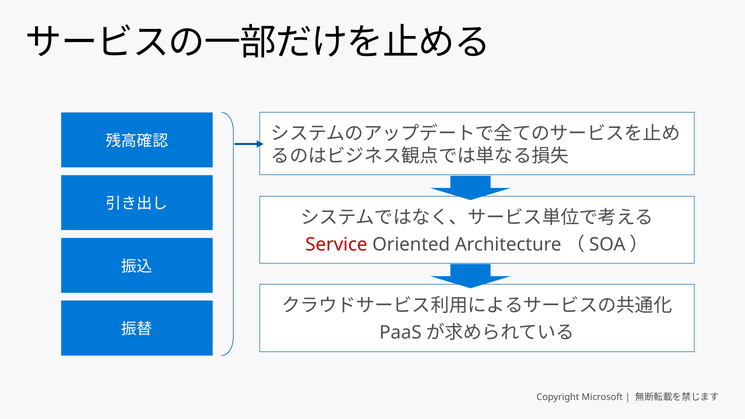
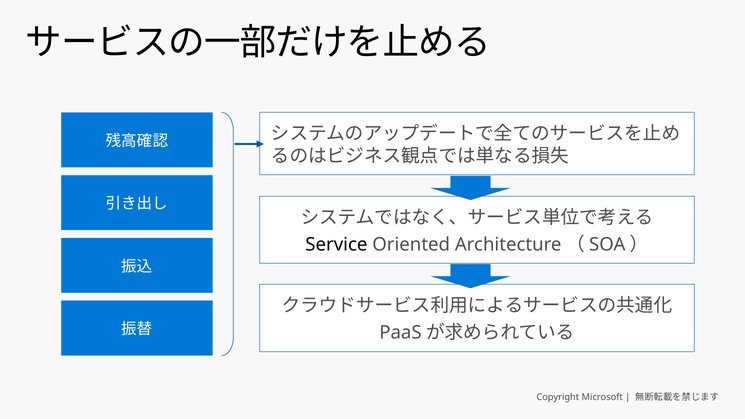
Service colour: red -> black
